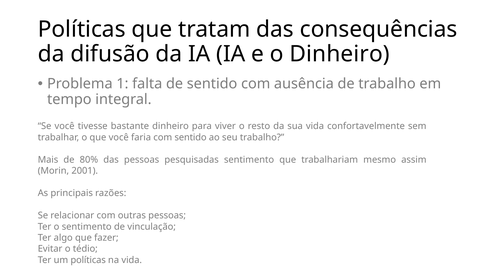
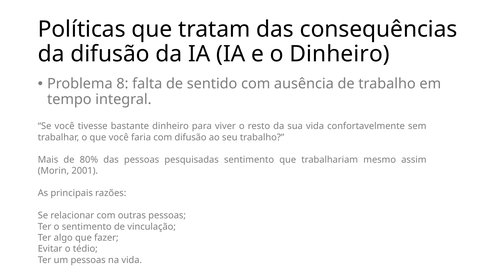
1: 1 -> 8
com sentido: sentido -> difusão
um políticas: políticas -> pessoas
